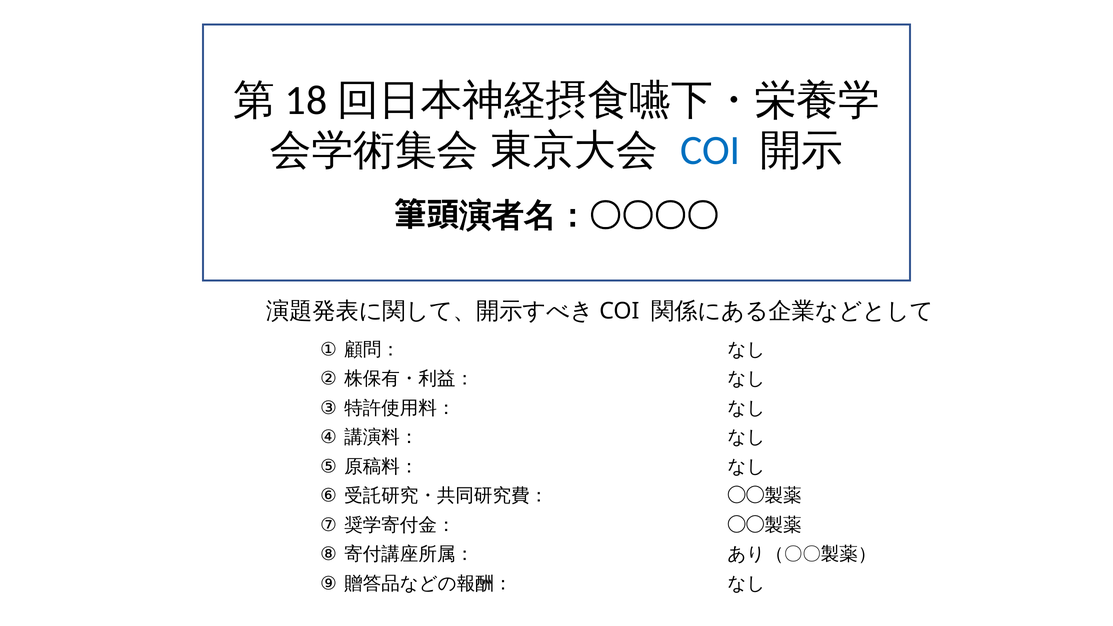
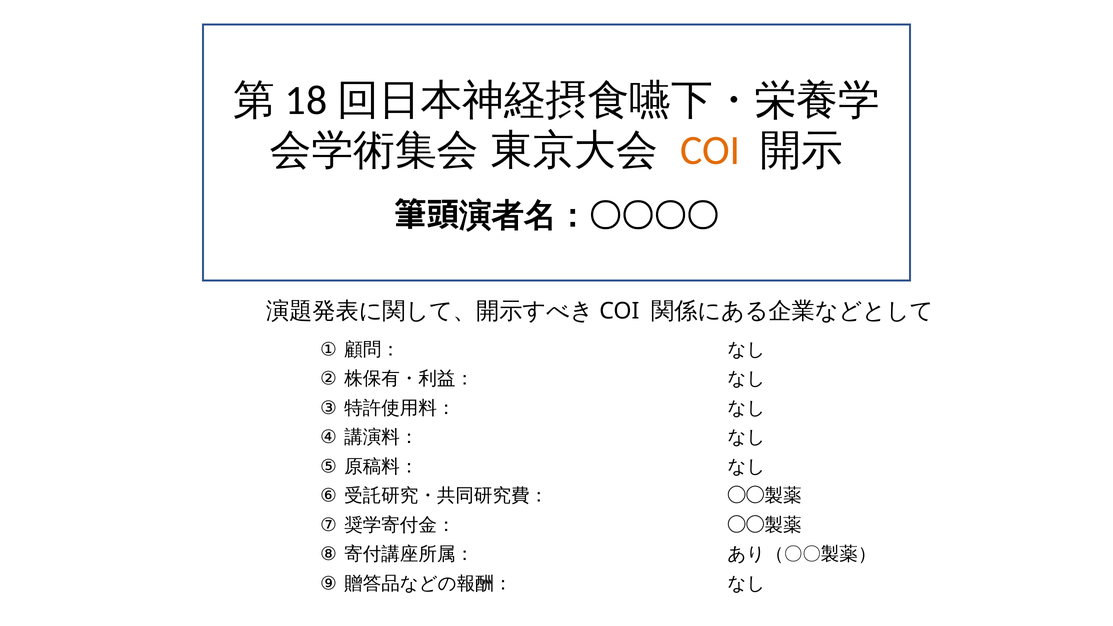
COI colour: blue -> orange
